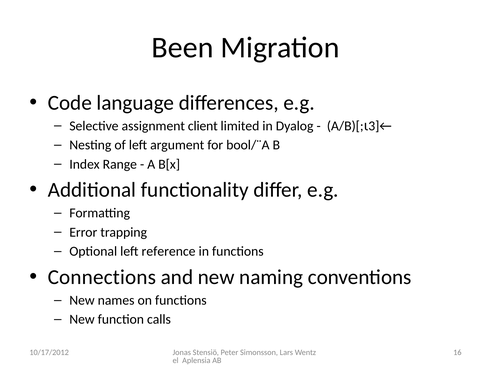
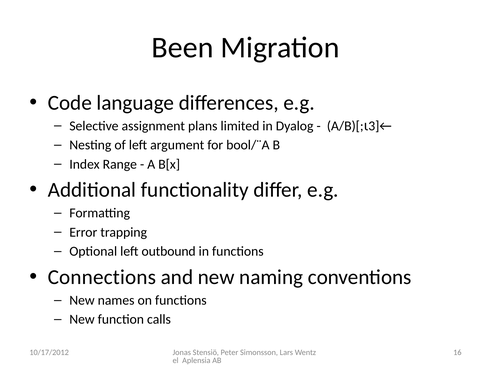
client: client -> plans
reference: reference -> outbound
